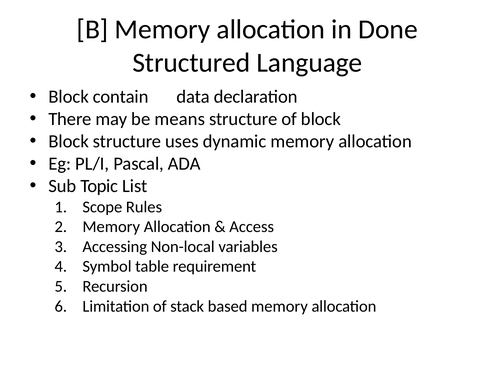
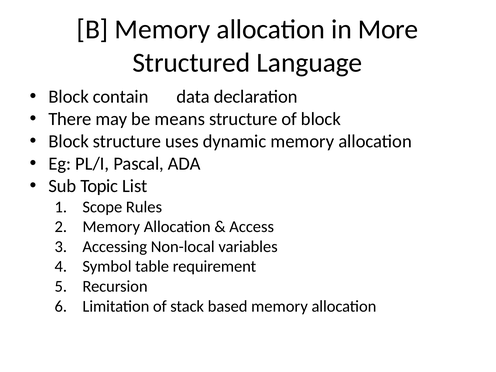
Done: Done -> More
